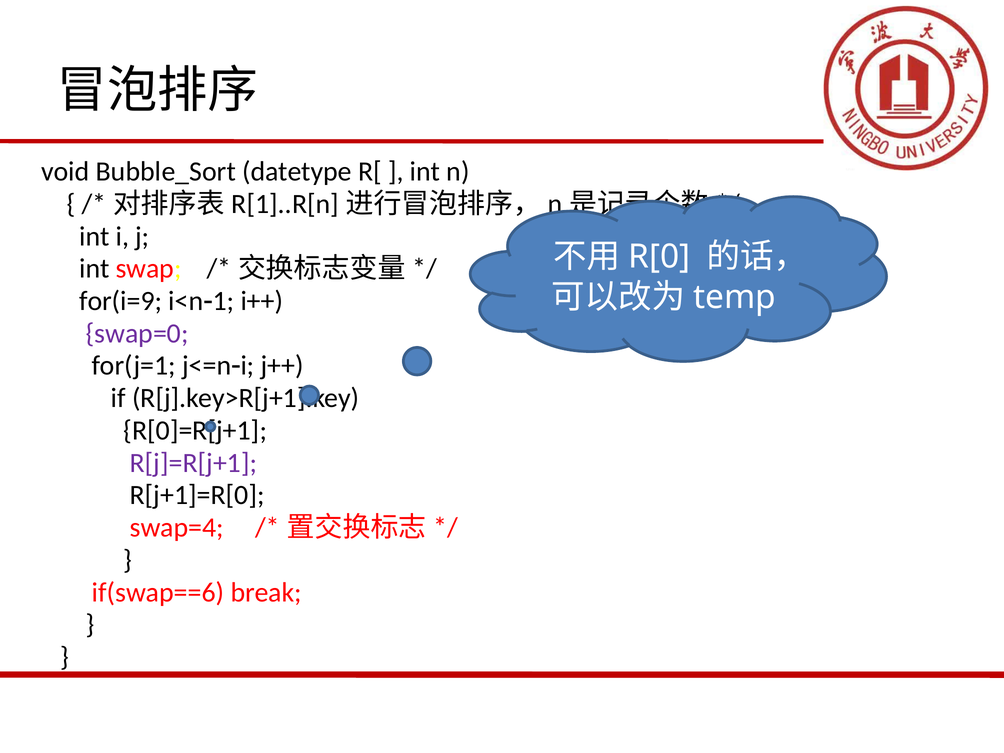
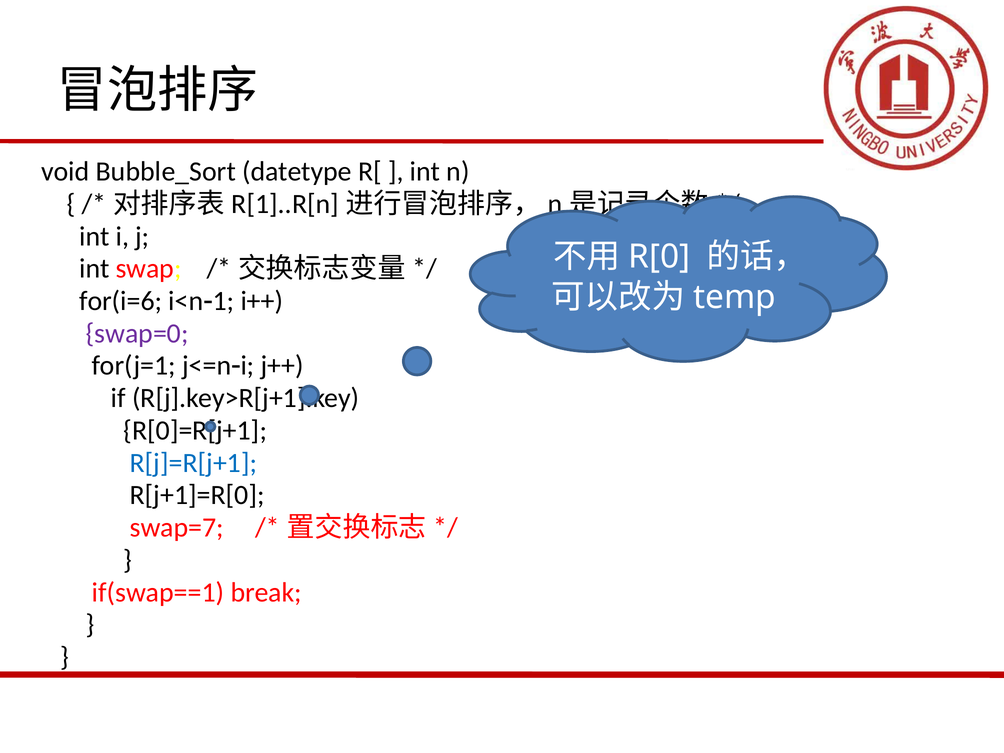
for(i=9: for(i=9 -> for(i=6
R[j]=R[j+1 colour: purple -> blue
swap=4: swap=4 -> swap=7
if(swap==6: if(swap==6 -> if(swap==1
